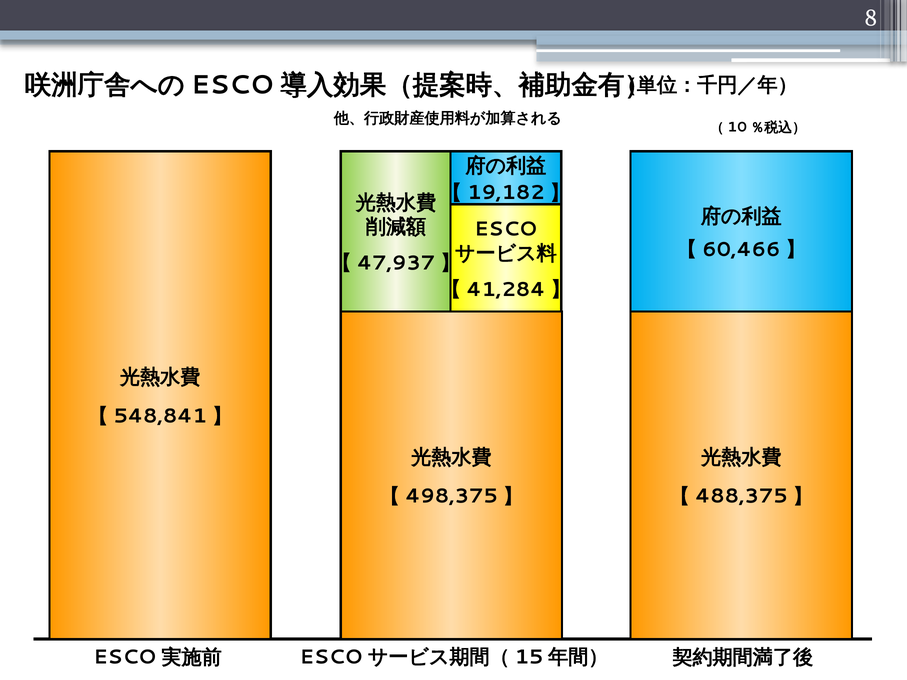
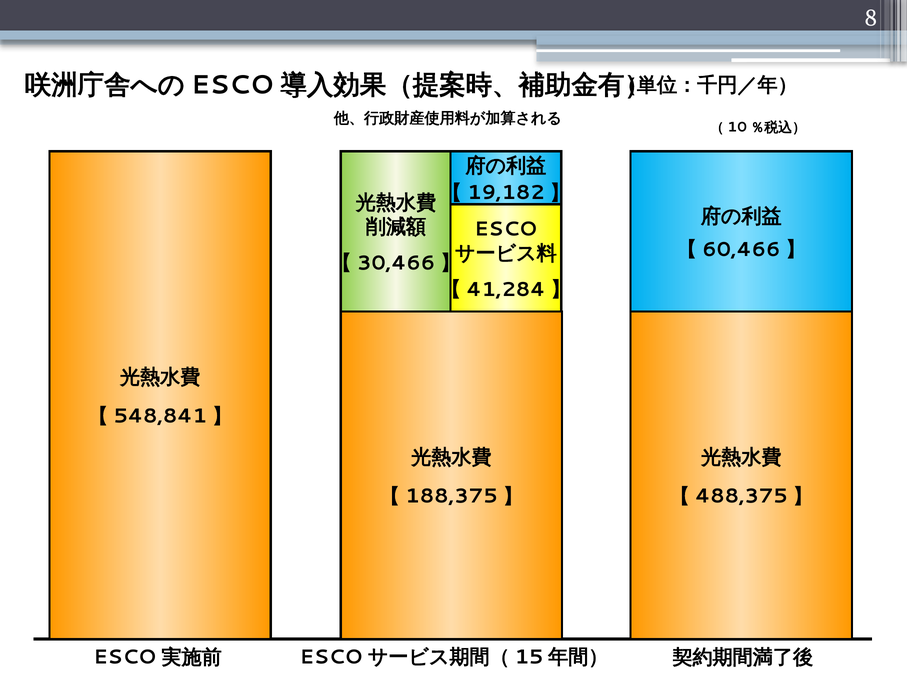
47,937: 47,937 -> 30,466
498,375: 498,375 -> 188,375
